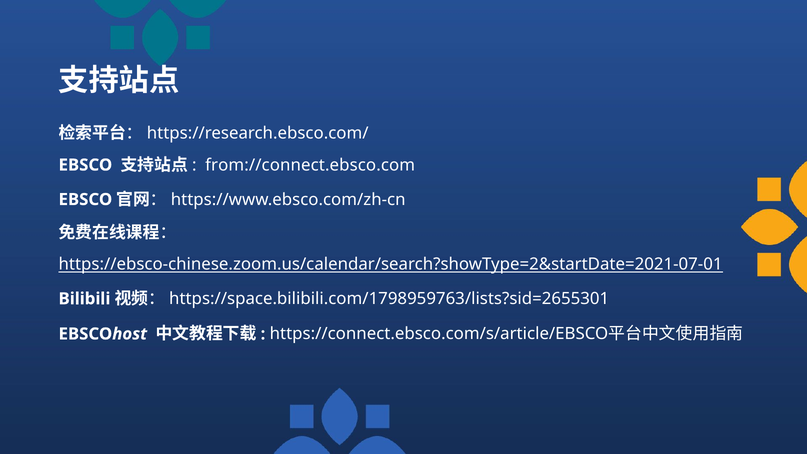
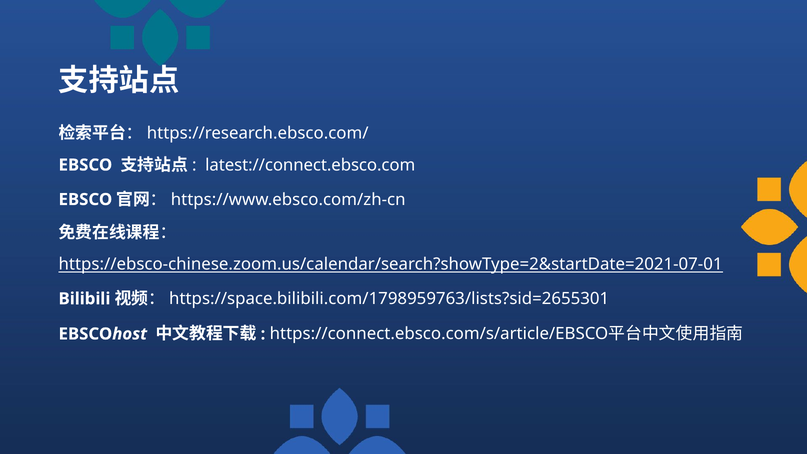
from://connect.ebsco.com: from://connect.ebsco.com -> latest://connect.ebsco.com
